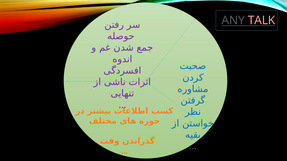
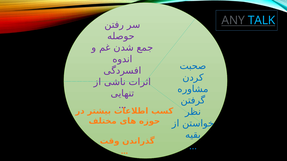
TALK colour: pink -> light blue
